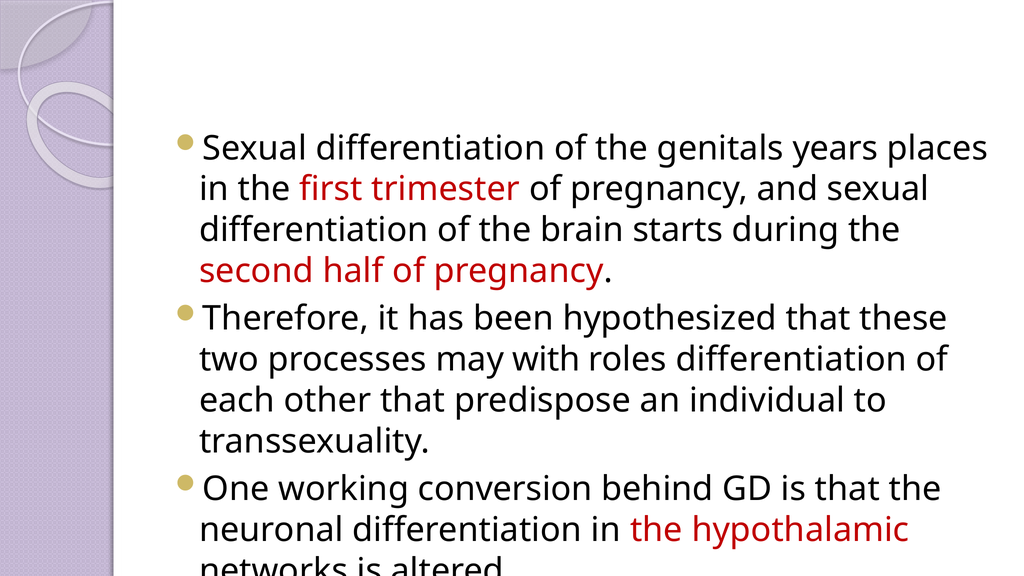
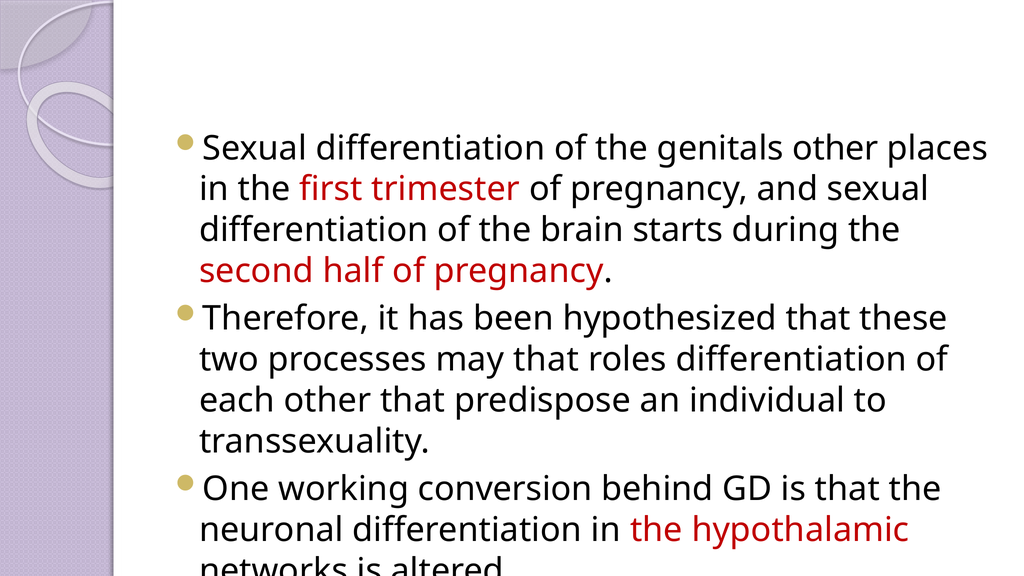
genitals years: years -> other
may with: with -> that
